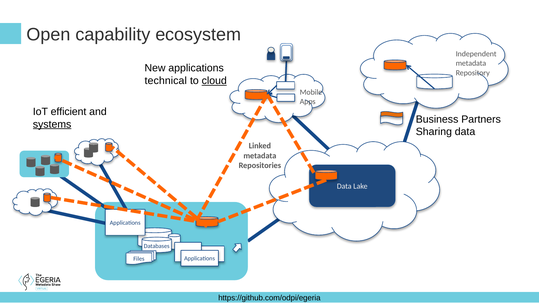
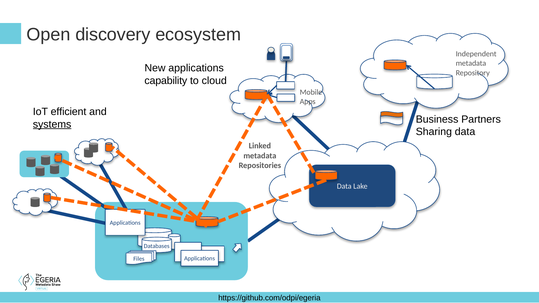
capability: capability -> discovery
technical: technical -> capability
cloud underline: present -> none
